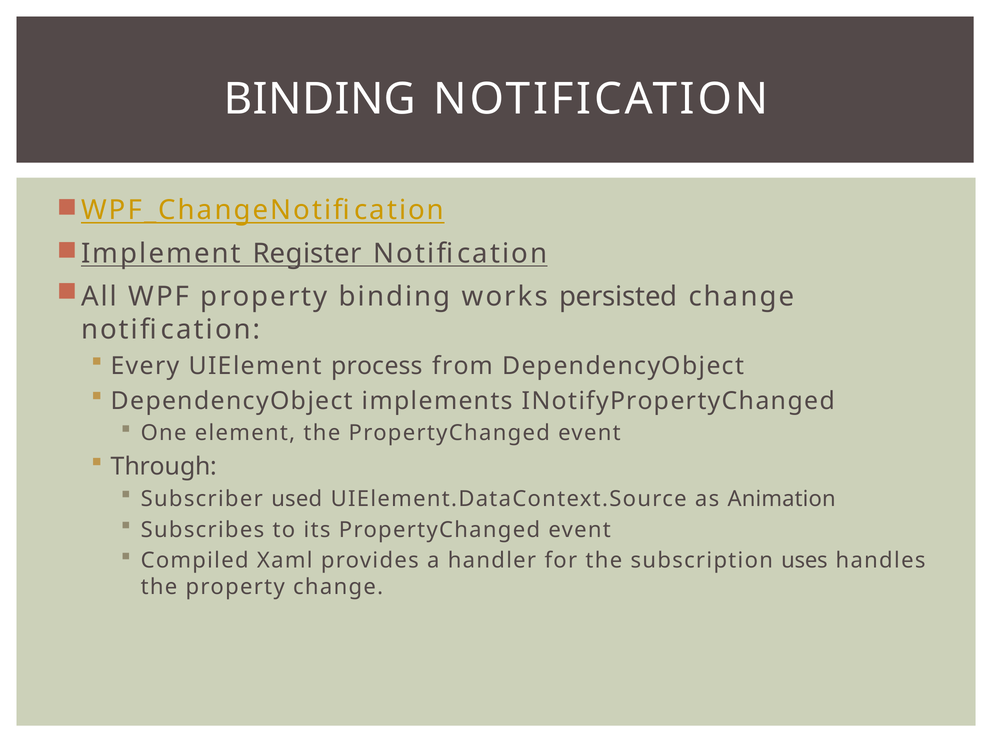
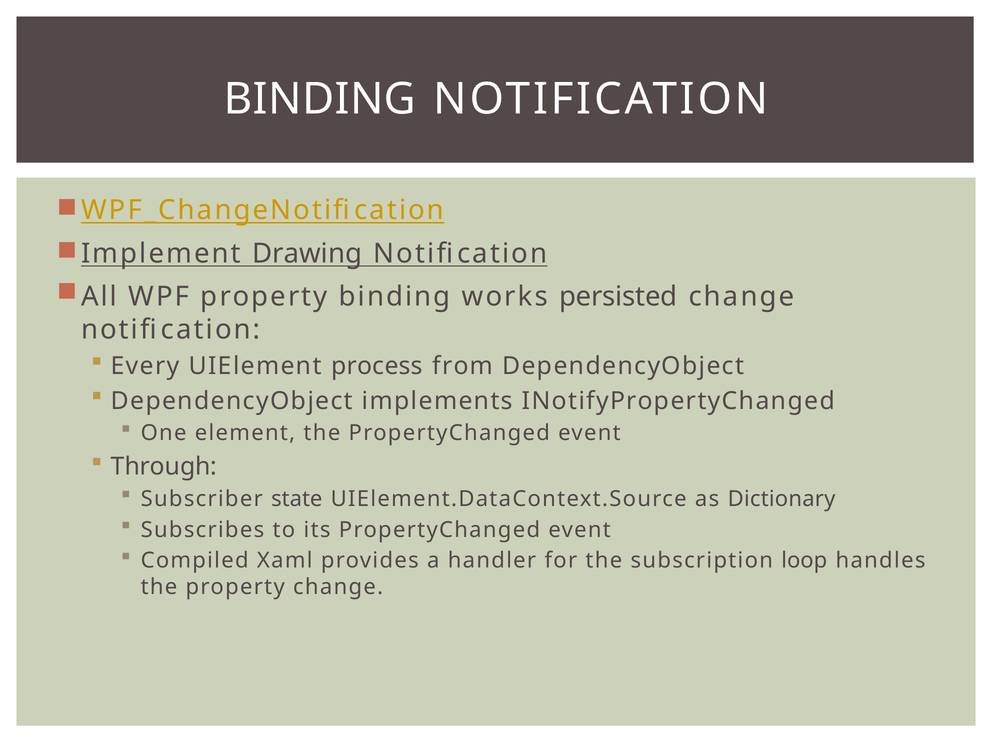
Register: Register -> Drawing
used: used -> state
Animation: Animation -> Dictionary
uses: uses -> loop
